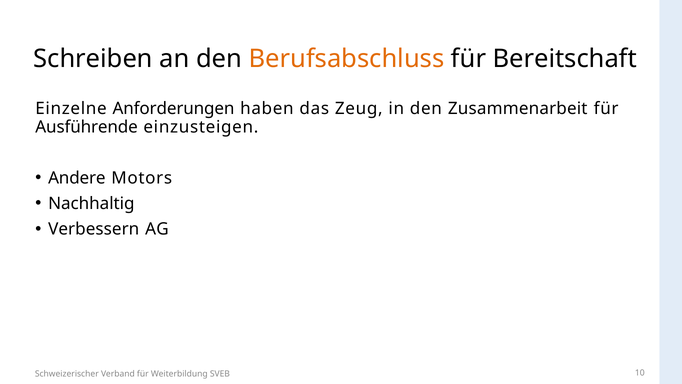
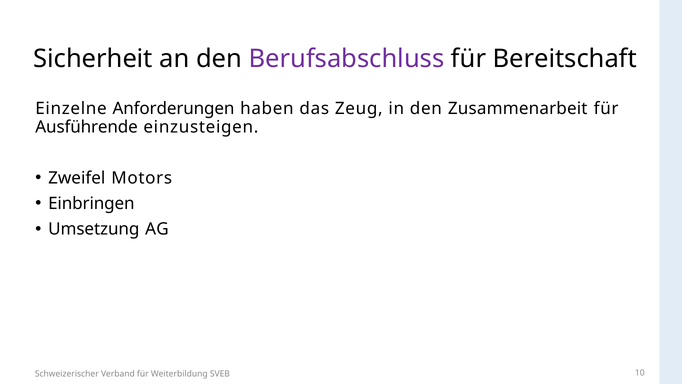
Schreiben: Schreiben -> Sicherheit
Berufsabschluss colour: orange -> purple
Andere: Andere -> Zweifel
Nachhaltig: Nachhaltig -> Einbringen
Verbessern: Verbessern -> Umsetzung
